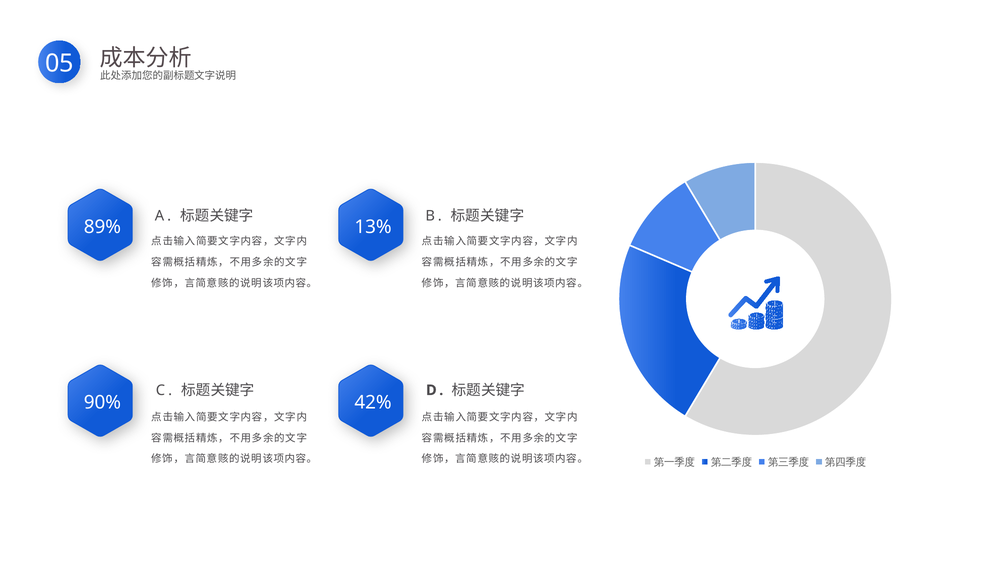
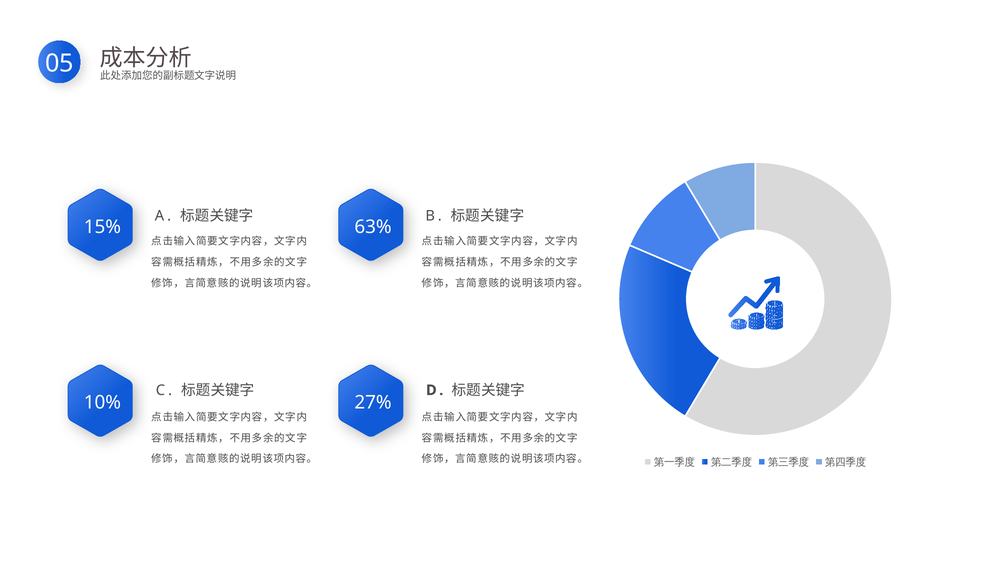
89%: 89% -> 15%
13%: 13% -> 63%
90%: 90% -> 10%
42%: 42% -> 27%
